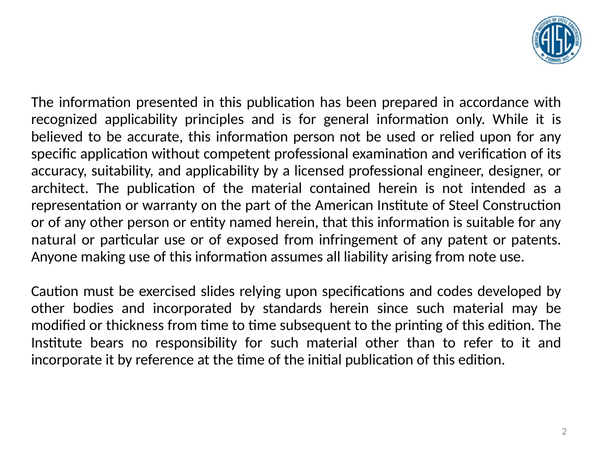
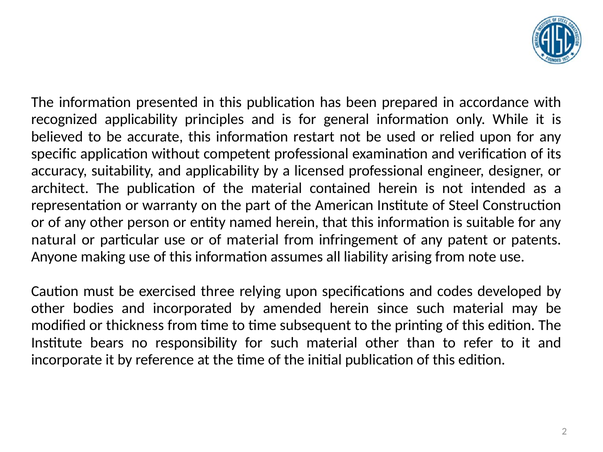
information person: person -> restart
of exposed: exposed -> material
slides: slides -> three
standards: standards -> amended
